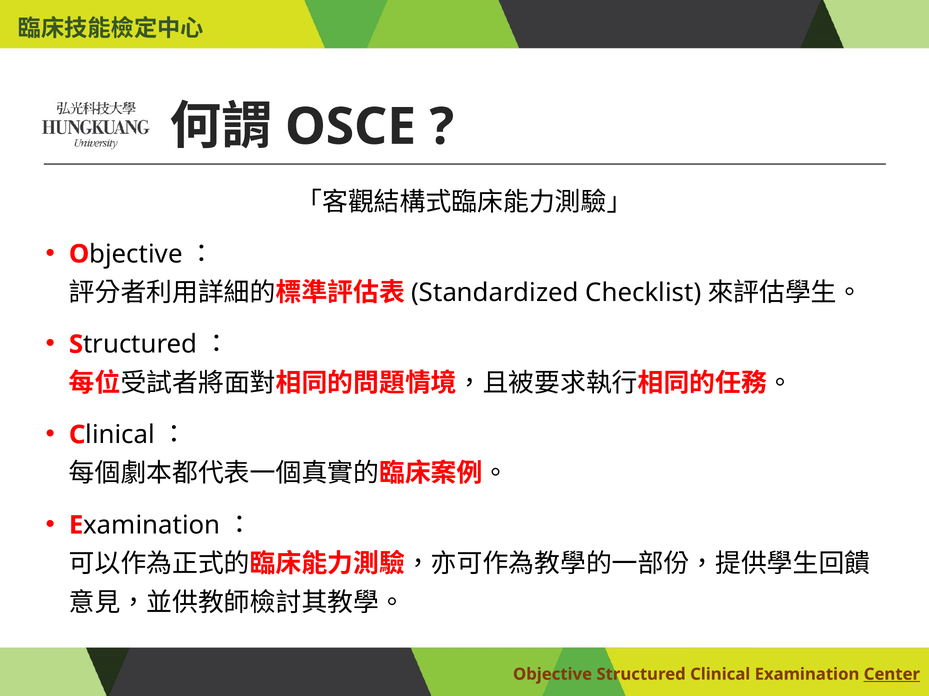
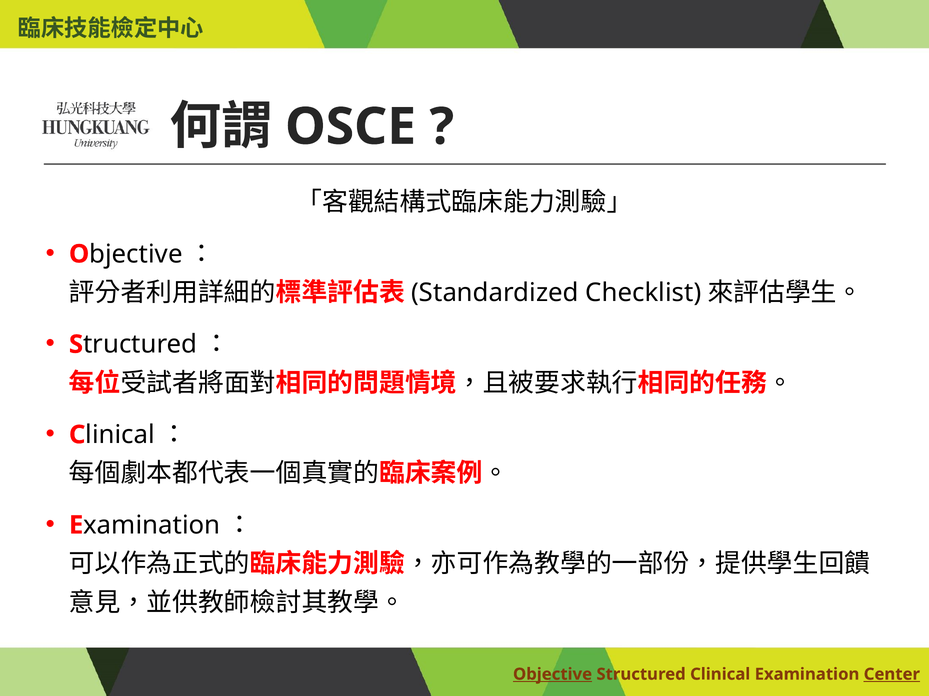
Objective underline: none -> present
